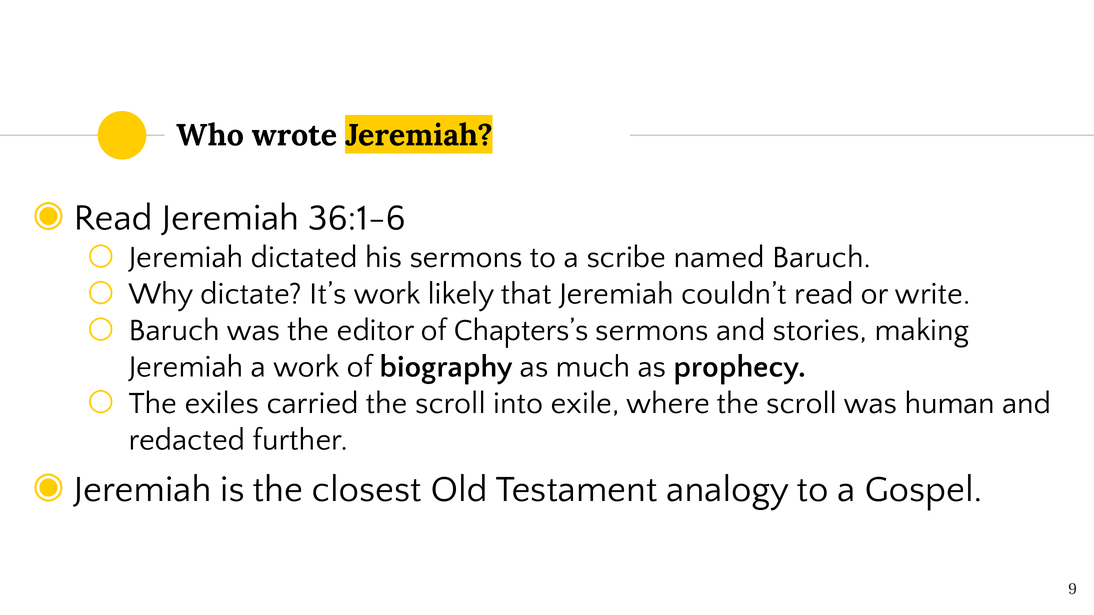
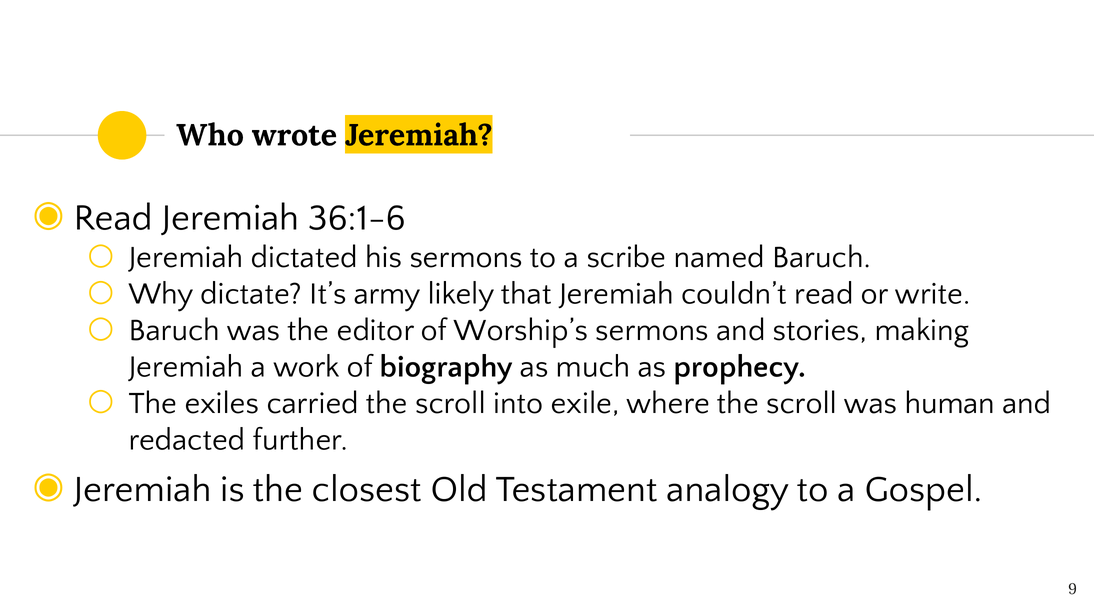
It’s work: work -> army
Chapters’s: Chapters’s -> Worship’s
